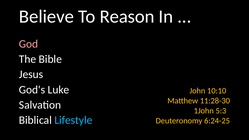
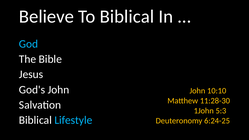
To Reason: Reason -> Biblical
God colour: pink -> light blue
God's Luke: Luke -> John
